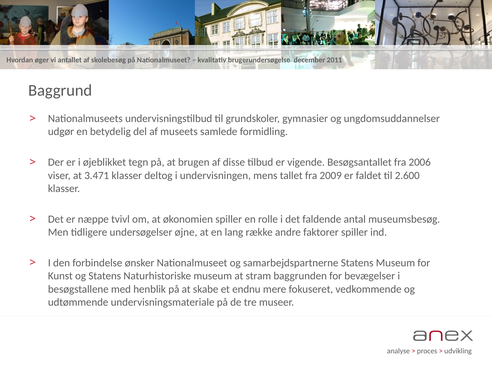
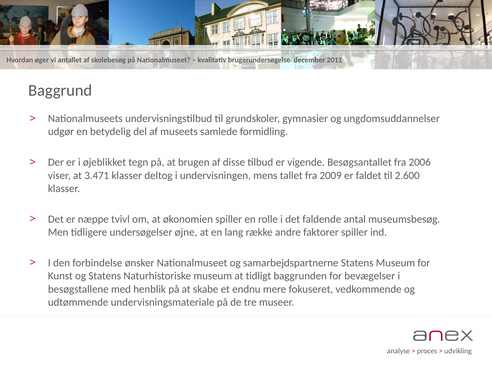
stram: stram -> tidligt
